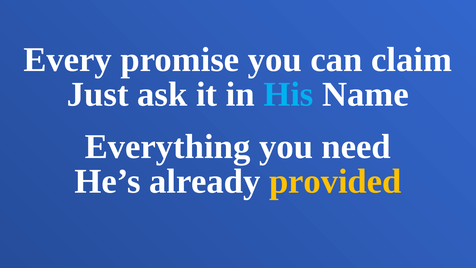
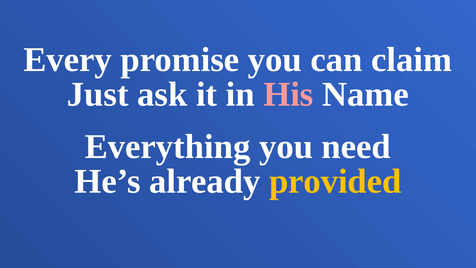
His colour: light blue -> pink
